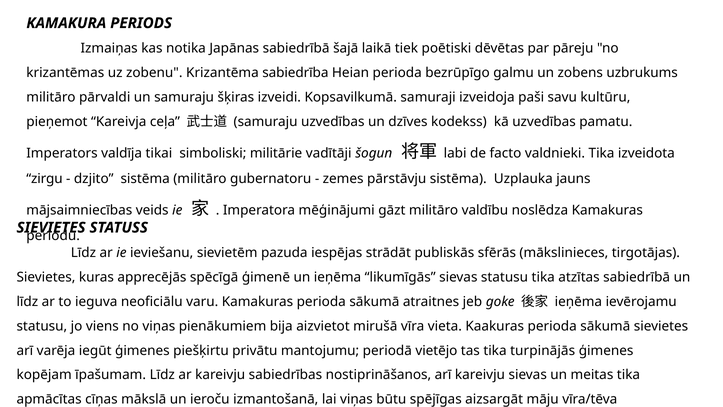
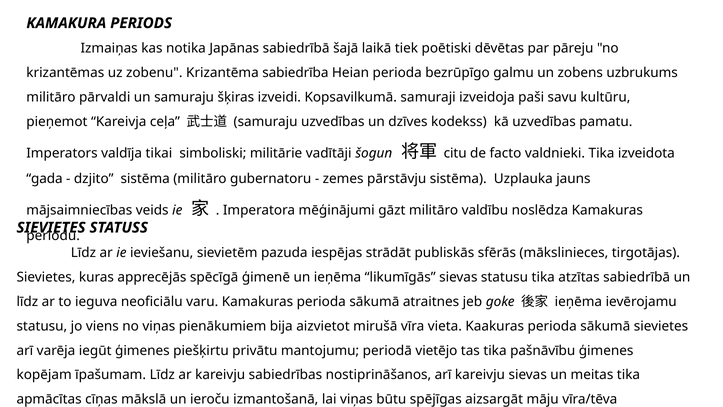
labi: labi -> citu
zirgu: zirgu -> gada
turpinājās: turpinājās -> pašnāvību
